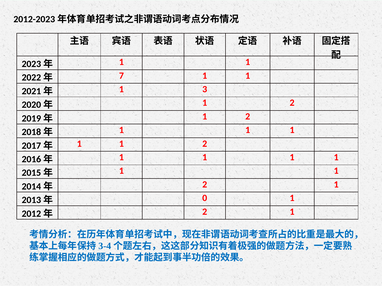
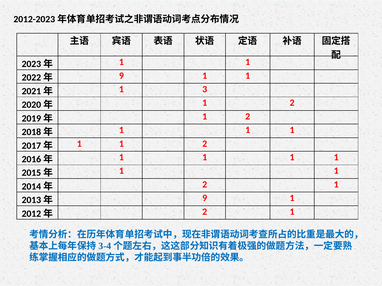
7 at (121, 76): 7 -> 9
0 at (205, 198): 0 -> 9
